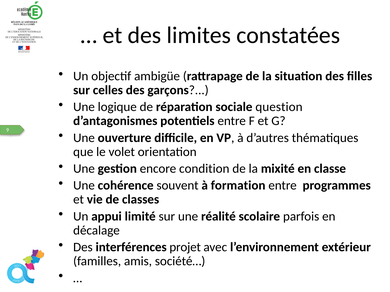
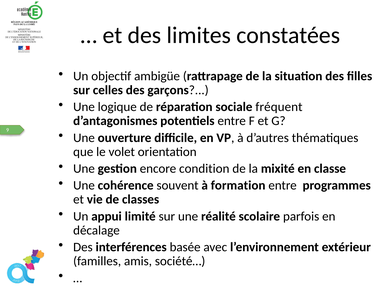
question: question -> fréquent
projet: projet -> basée
